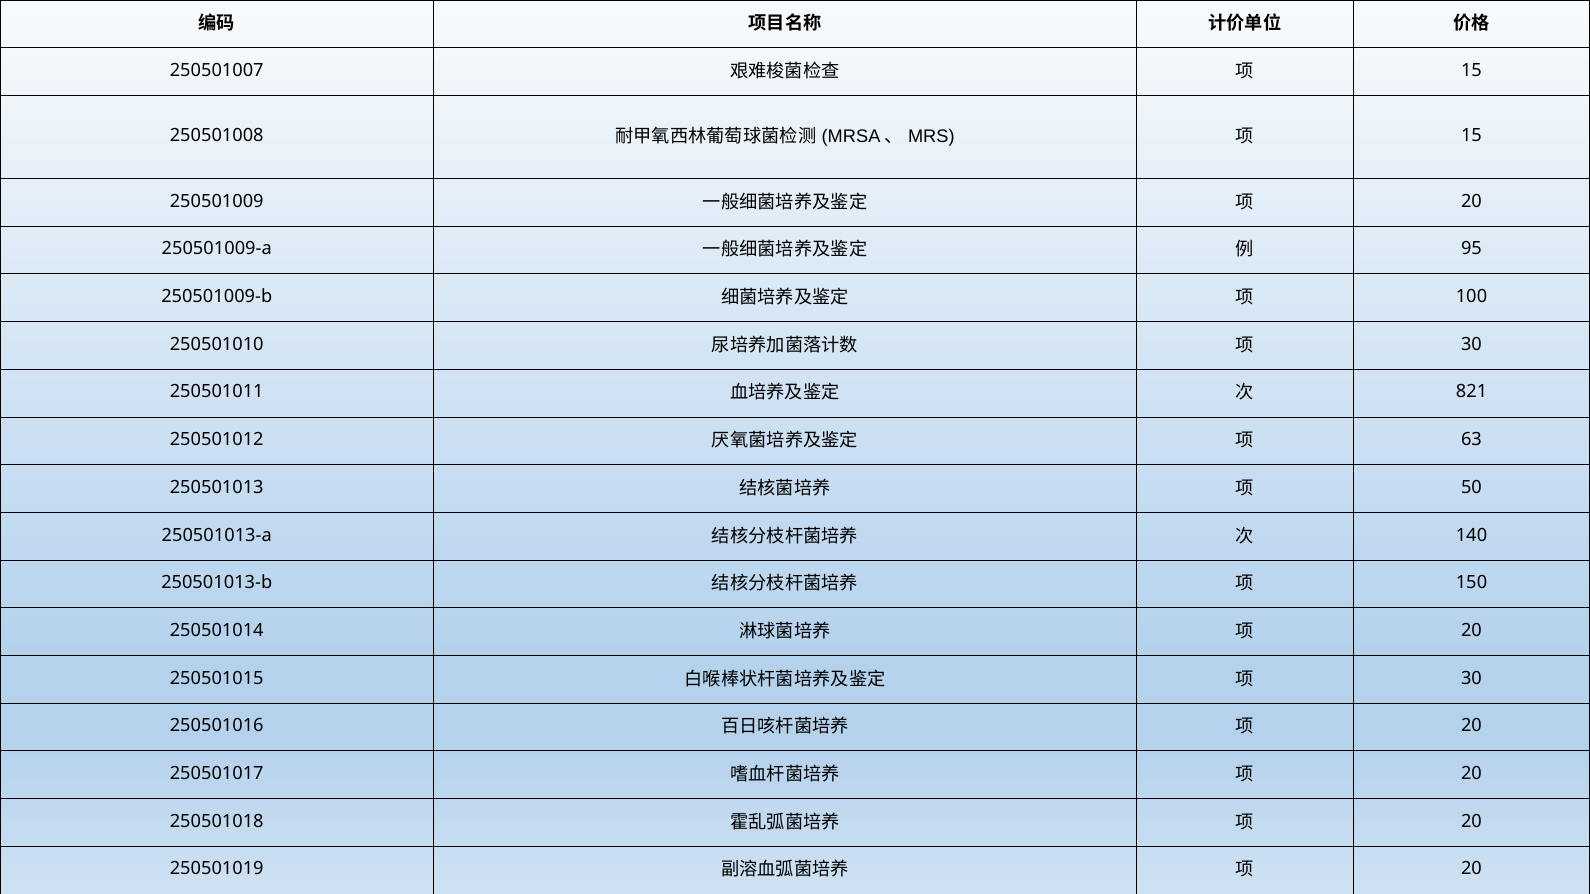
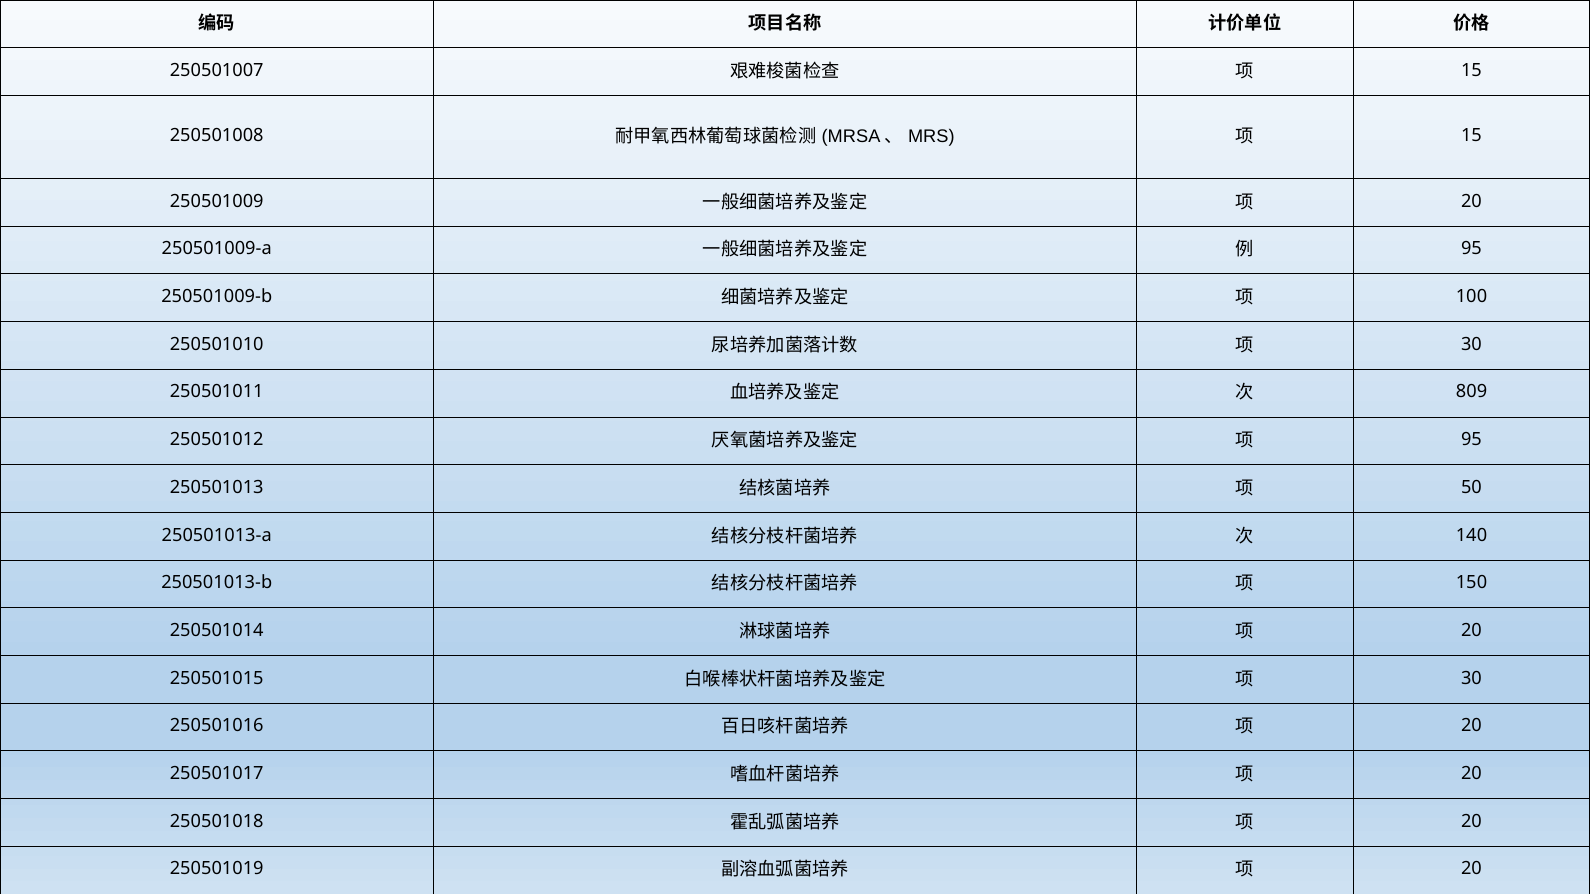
821: 821 -> 809
63 at (1471, 440): 63 -> 95
